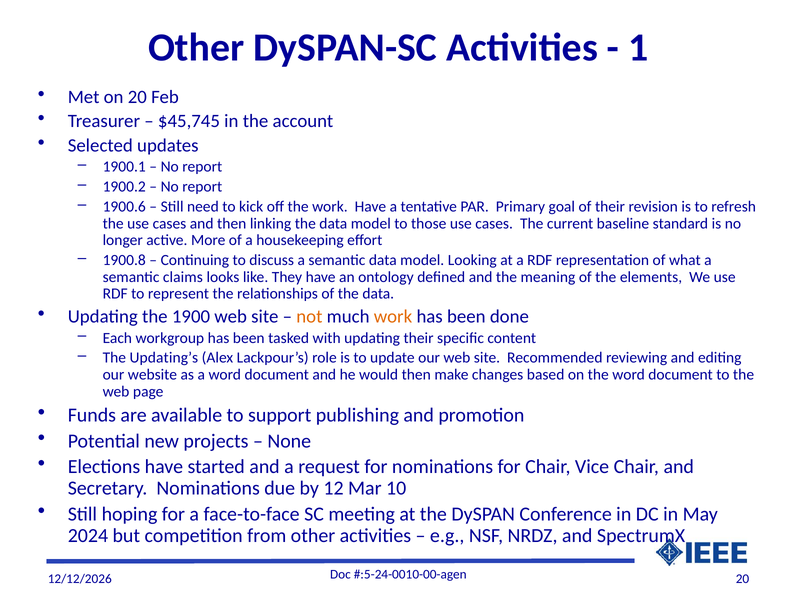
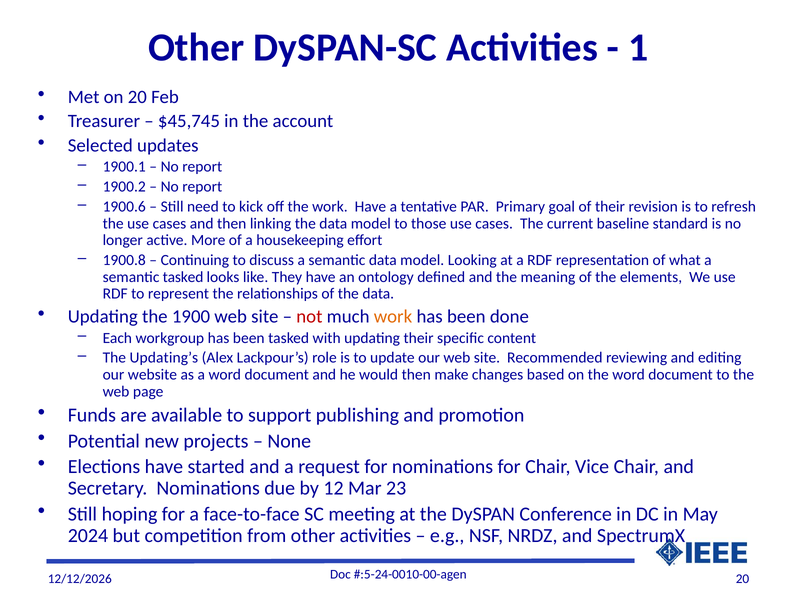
semantic claims: claims -> tasked
not colour: orange -> red
10: 10 -> 23
